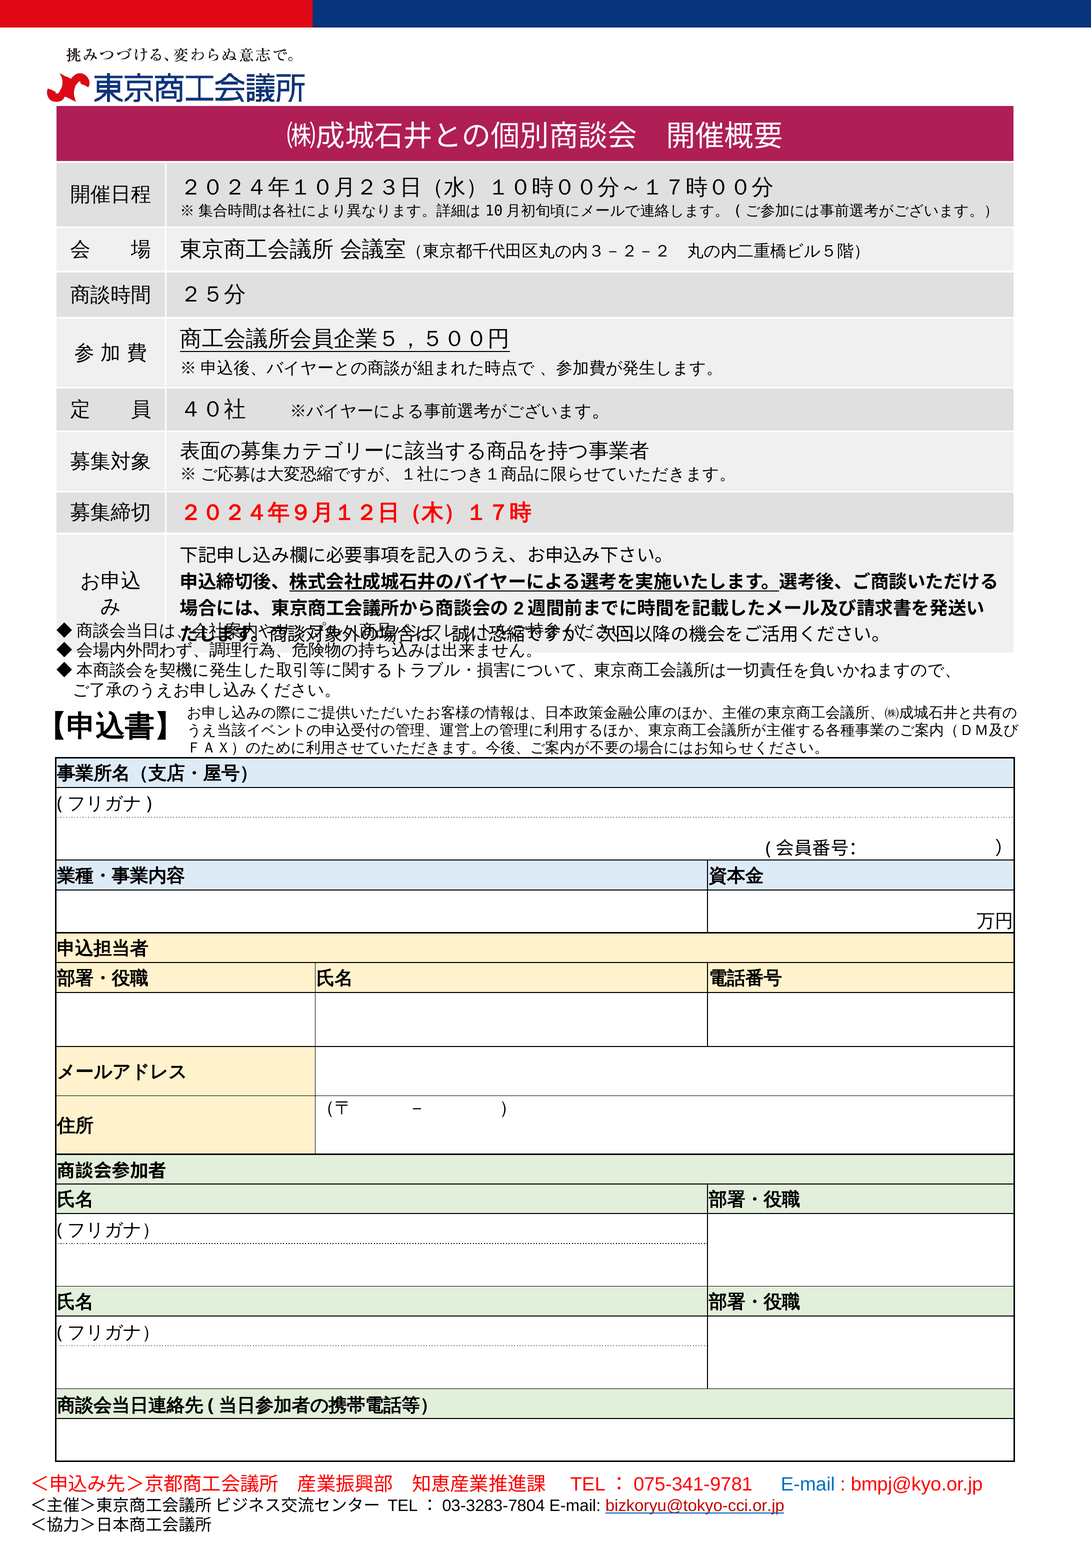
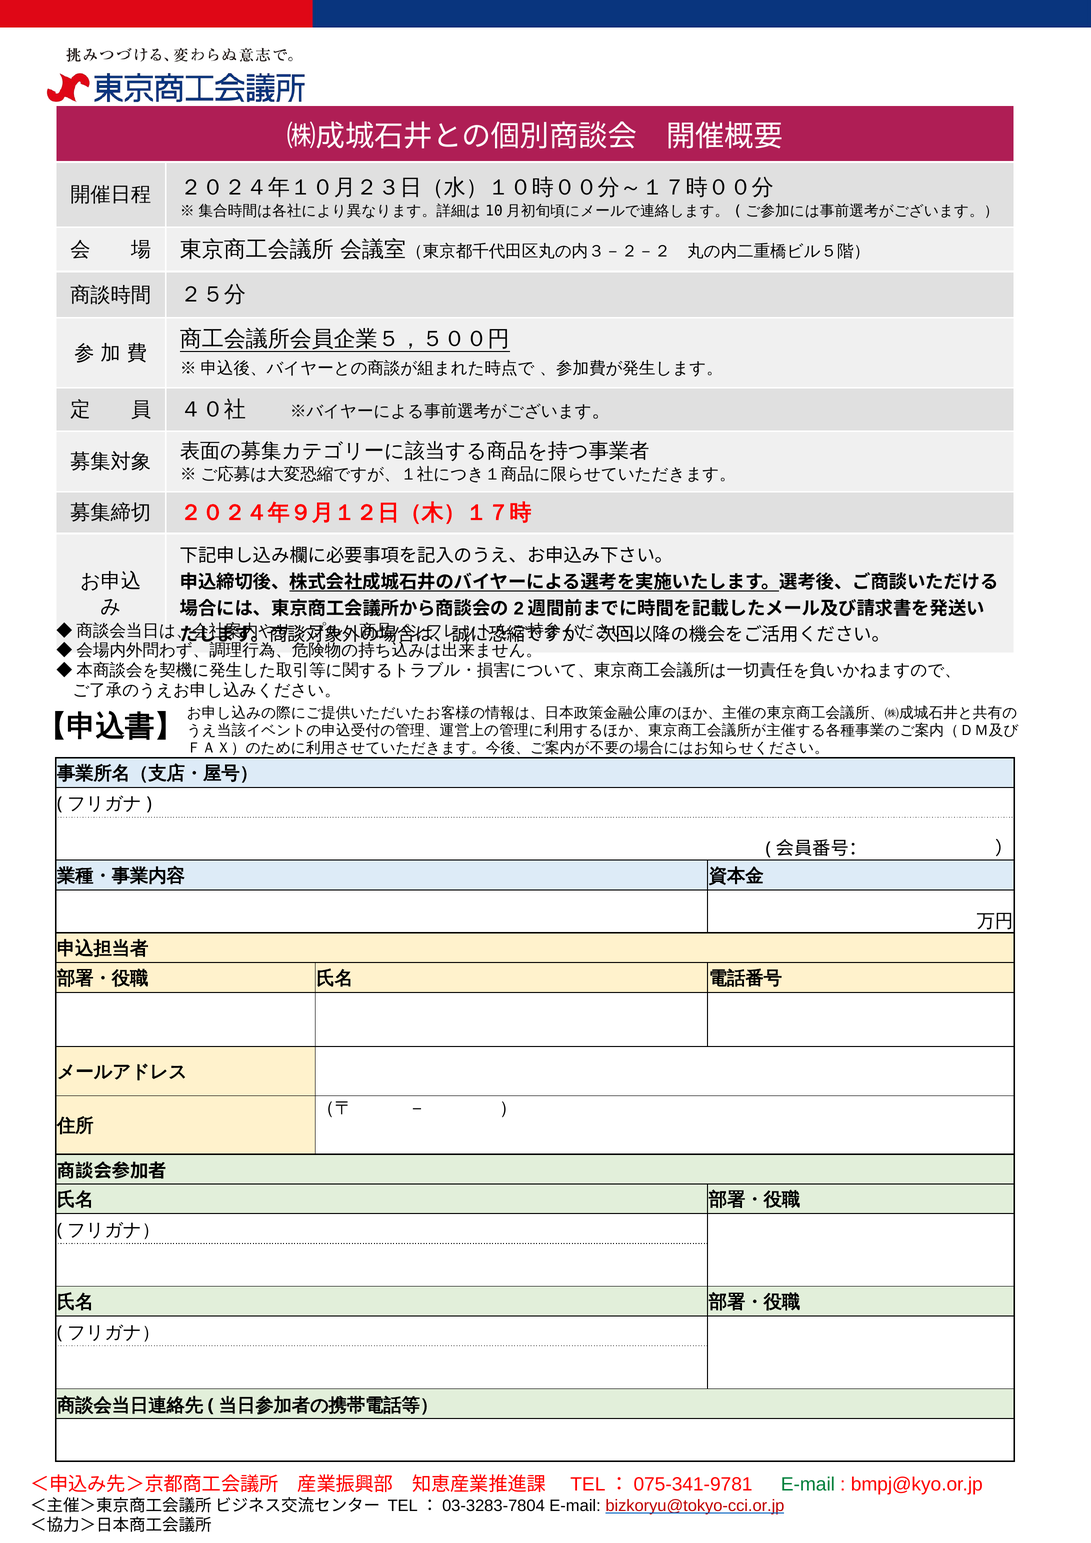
E-mail at (808, 1484) colour: blue -> green
